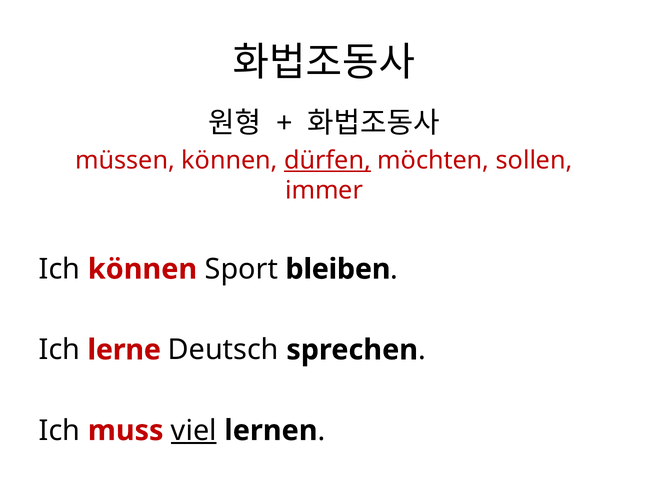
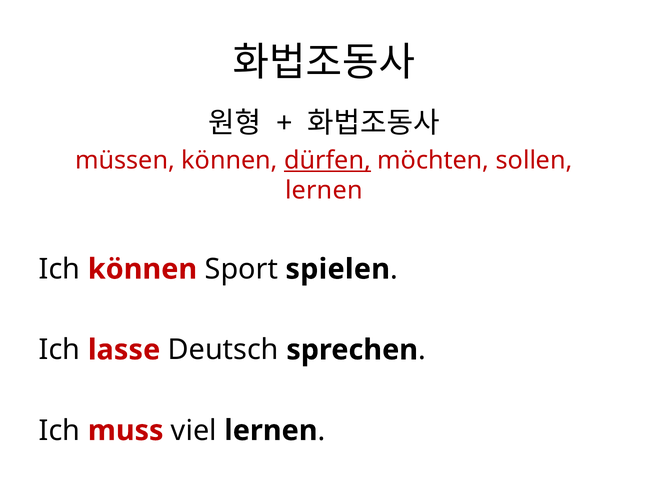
immer at (324, 190): immer -> lernen
bleiben: bleiben -> spielen
lerne: lerne -> lasse
viel underline: present -> none
